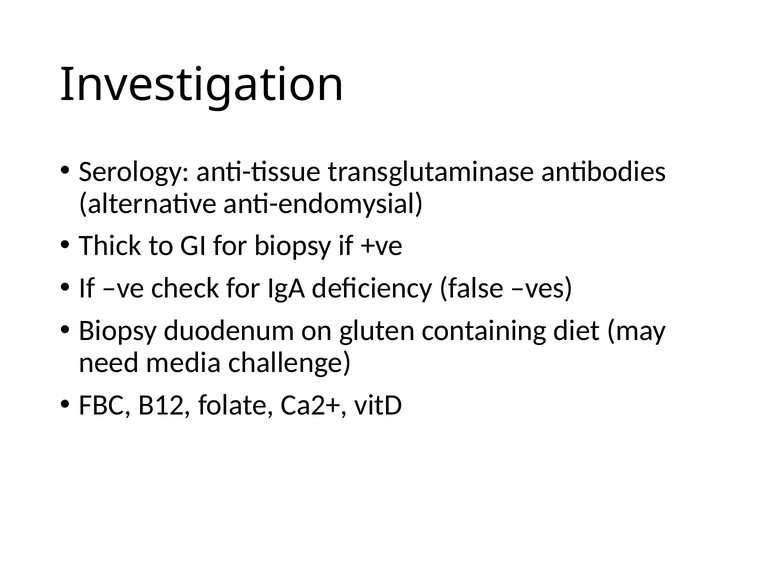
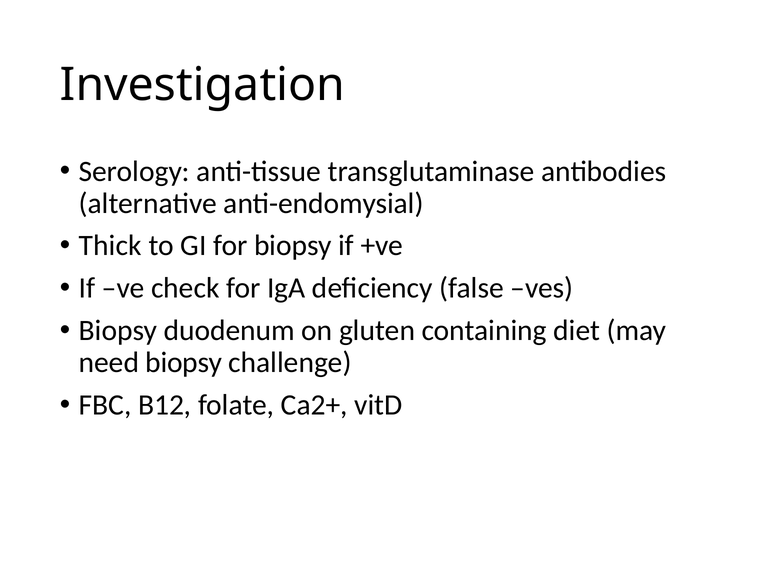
need media: media -> biopsy
